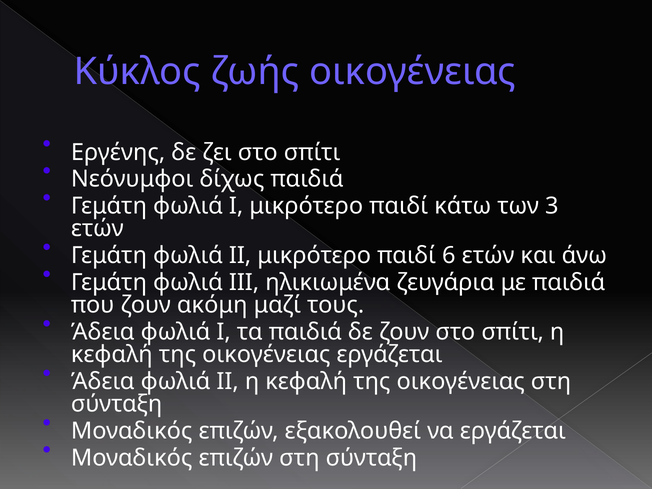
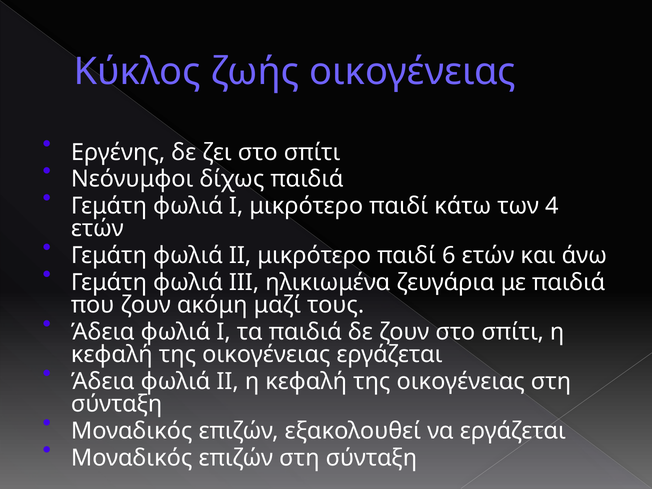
3: 3 -> 4
